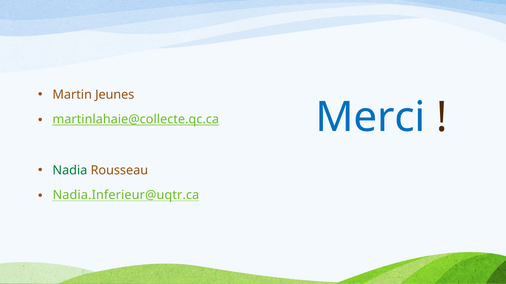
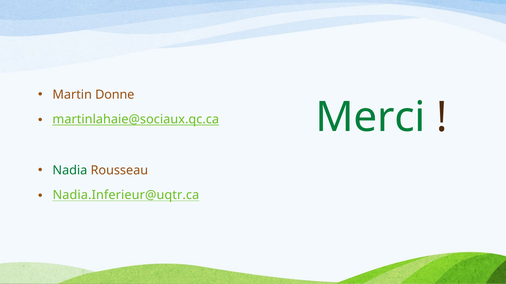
Jeunes: Jeunes -> Donne
Merci colour: blue -> green
martinlahaie@collecte.qc.ca: martinlahaie@collecte.qc.ca -> martinlahaie@sociaux.qc.ca
